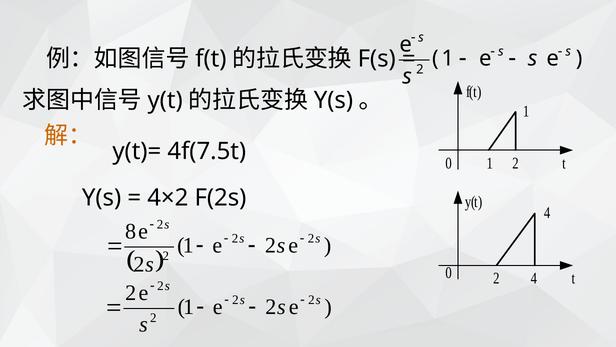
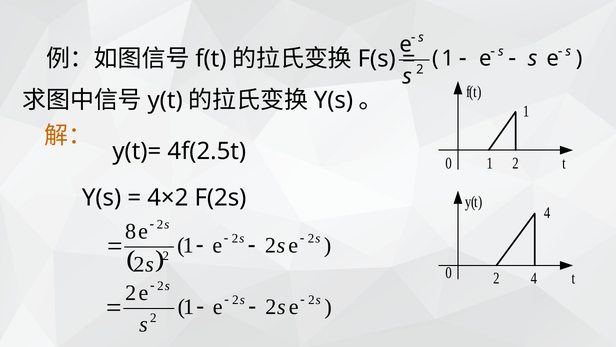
4f(7.5t: 4f(7.5t -> 4f(2.5t
